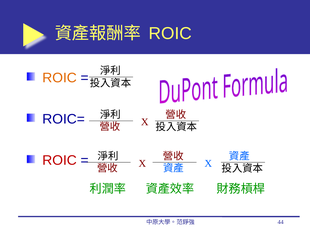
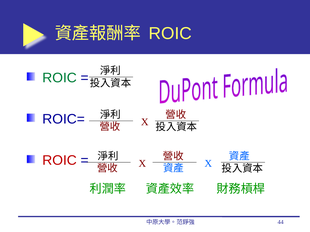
ROIC at (60, 78) colour: orange -> green
